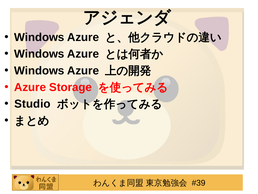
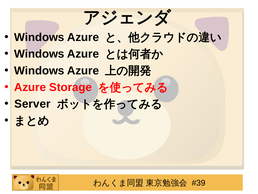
Studio: Studio -> Server
